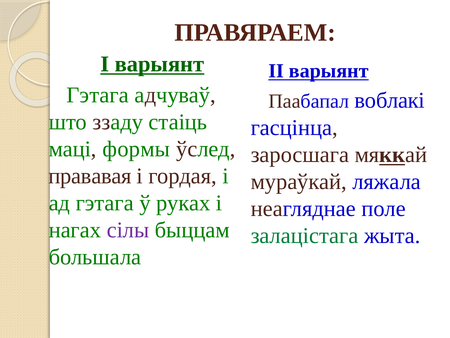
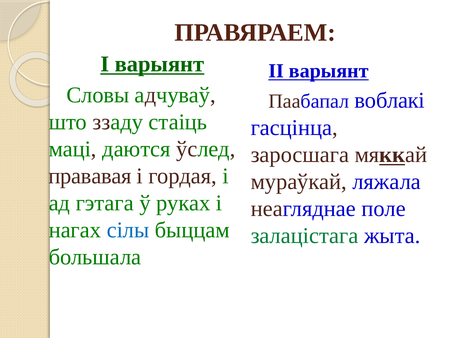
Гэтага at (98, 95): Гэтага -> Словы
формы: формы -> даются
сілы colour: purple -> blue
